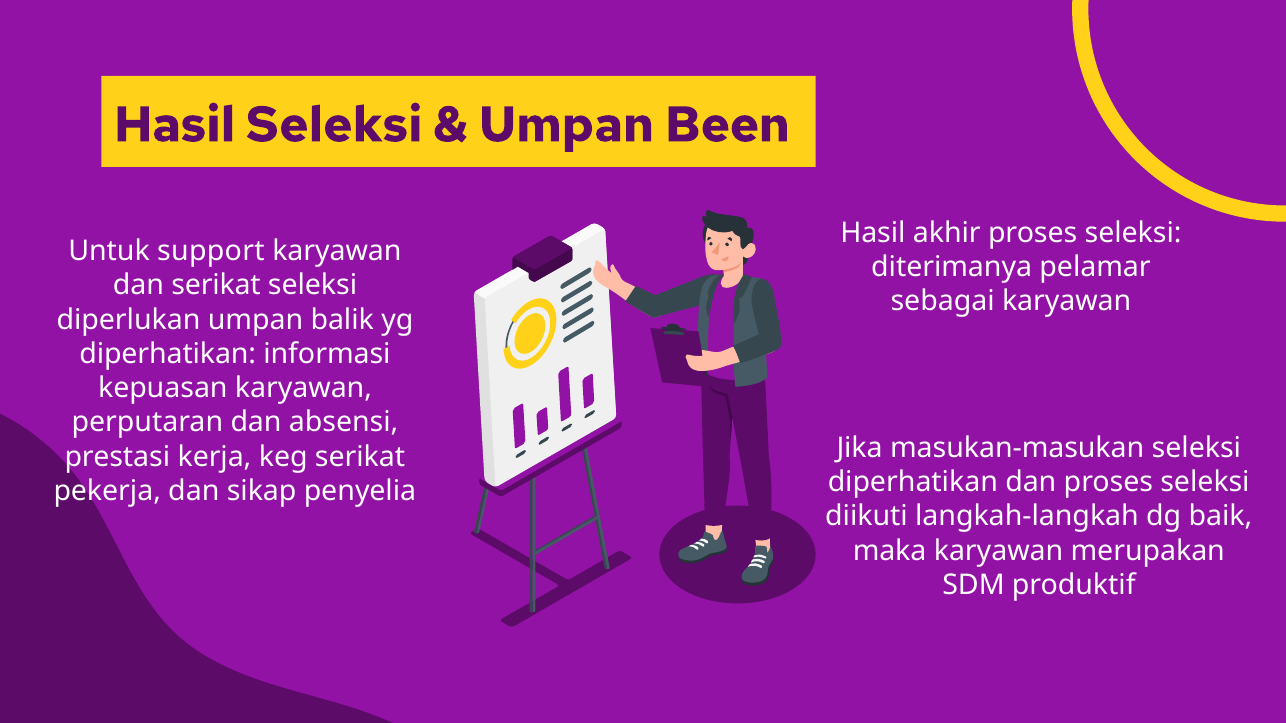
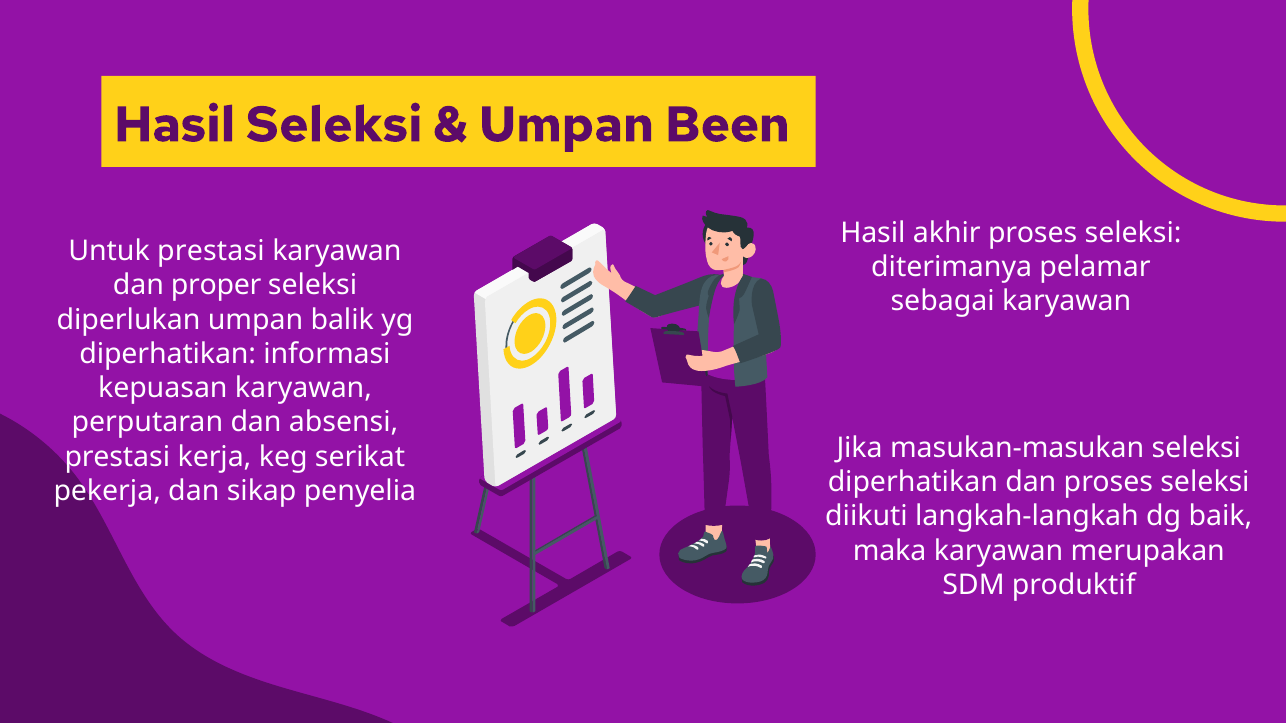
Untuk support: support -> prestasi
dan serikat: serikat -> proper
